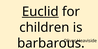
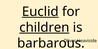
children underline: none -> present
